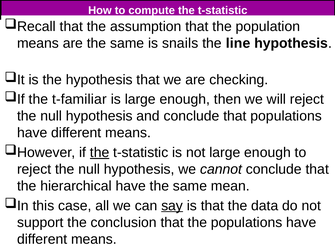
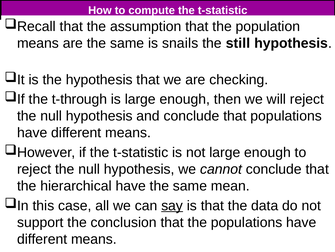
line: line -> still
t-familiar: t-familiar -> t-through
the at (100, 152) underline: present -> none
